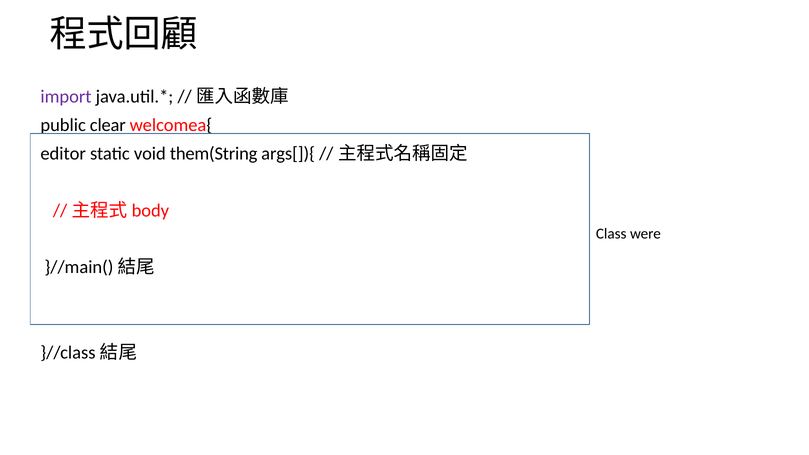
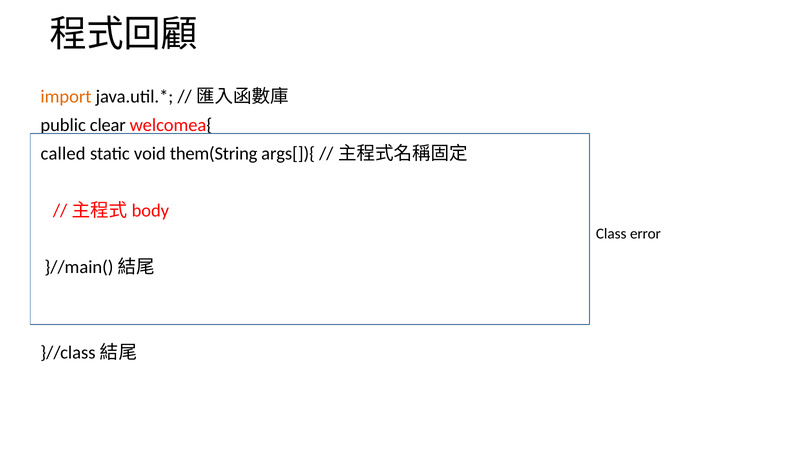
import colour: purple -> orange
editor: editor -> called
were: were -> error
